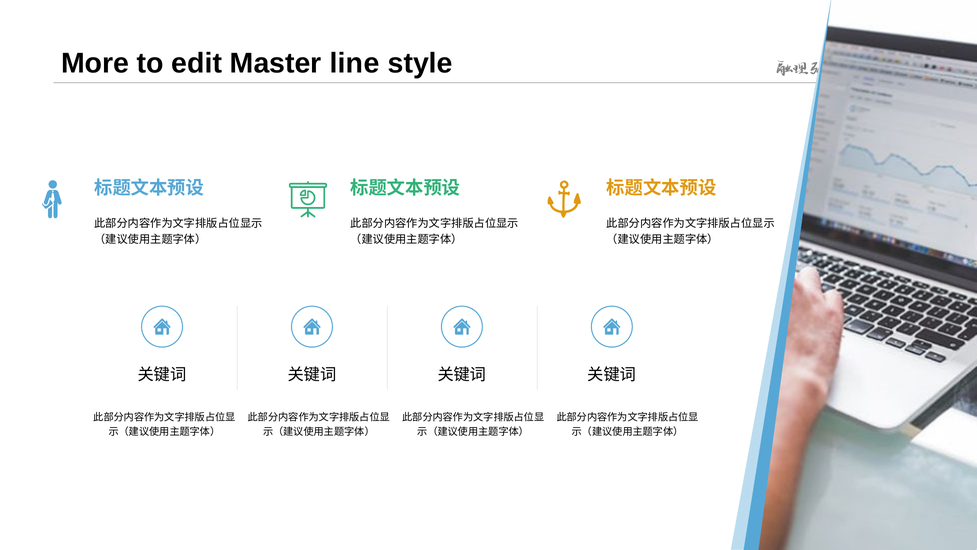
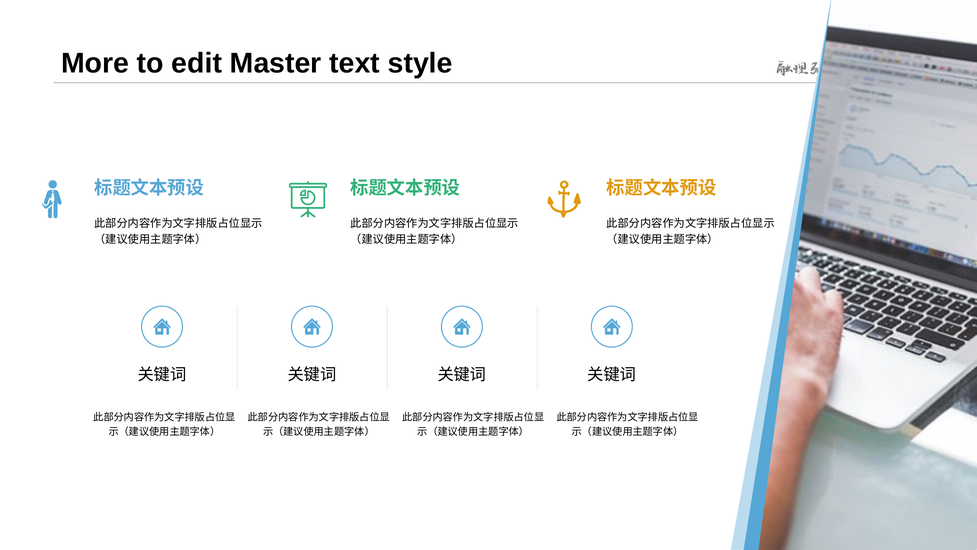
line: line -> text
